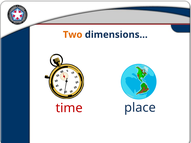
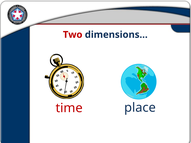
Two colour: orange -> red
